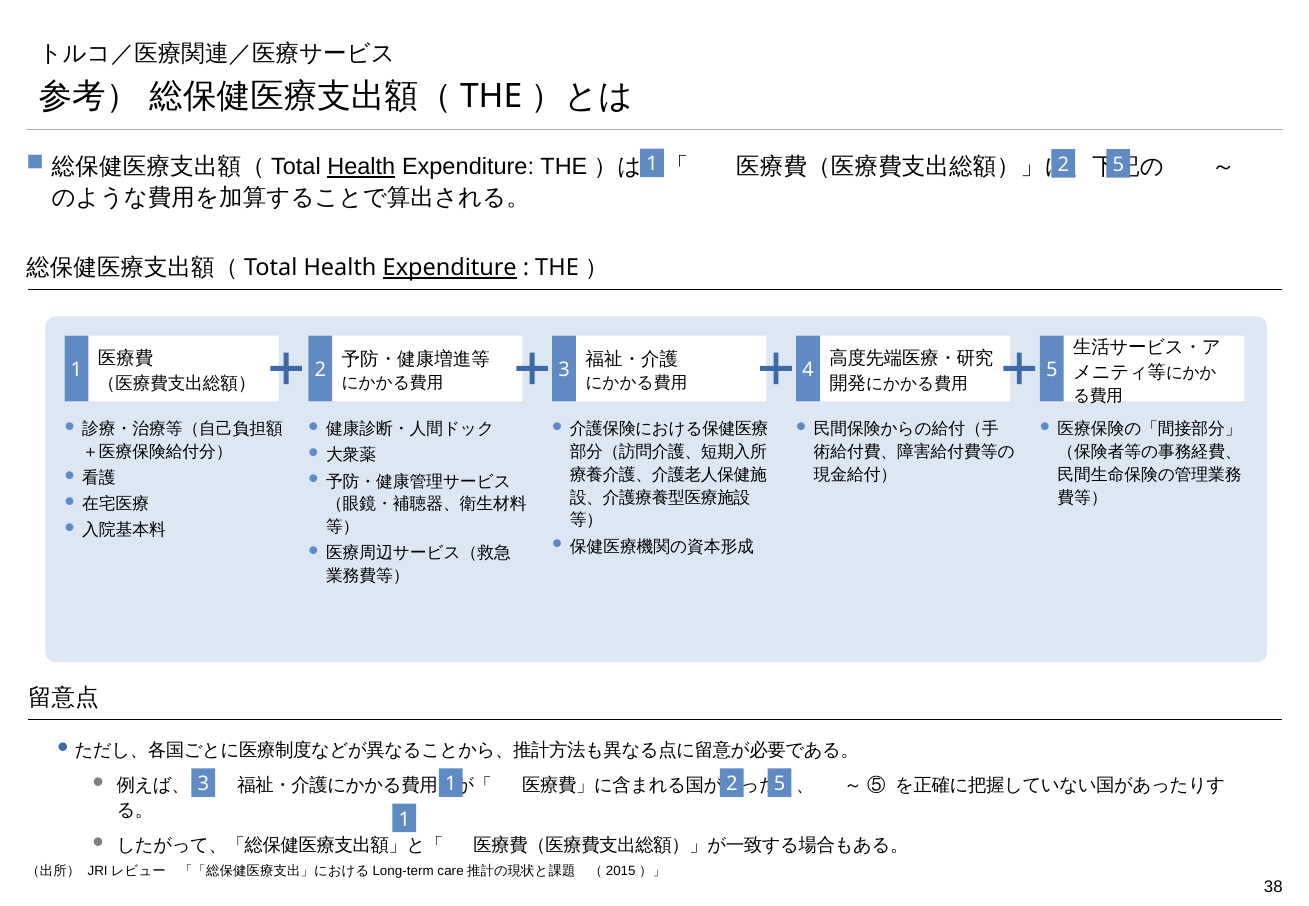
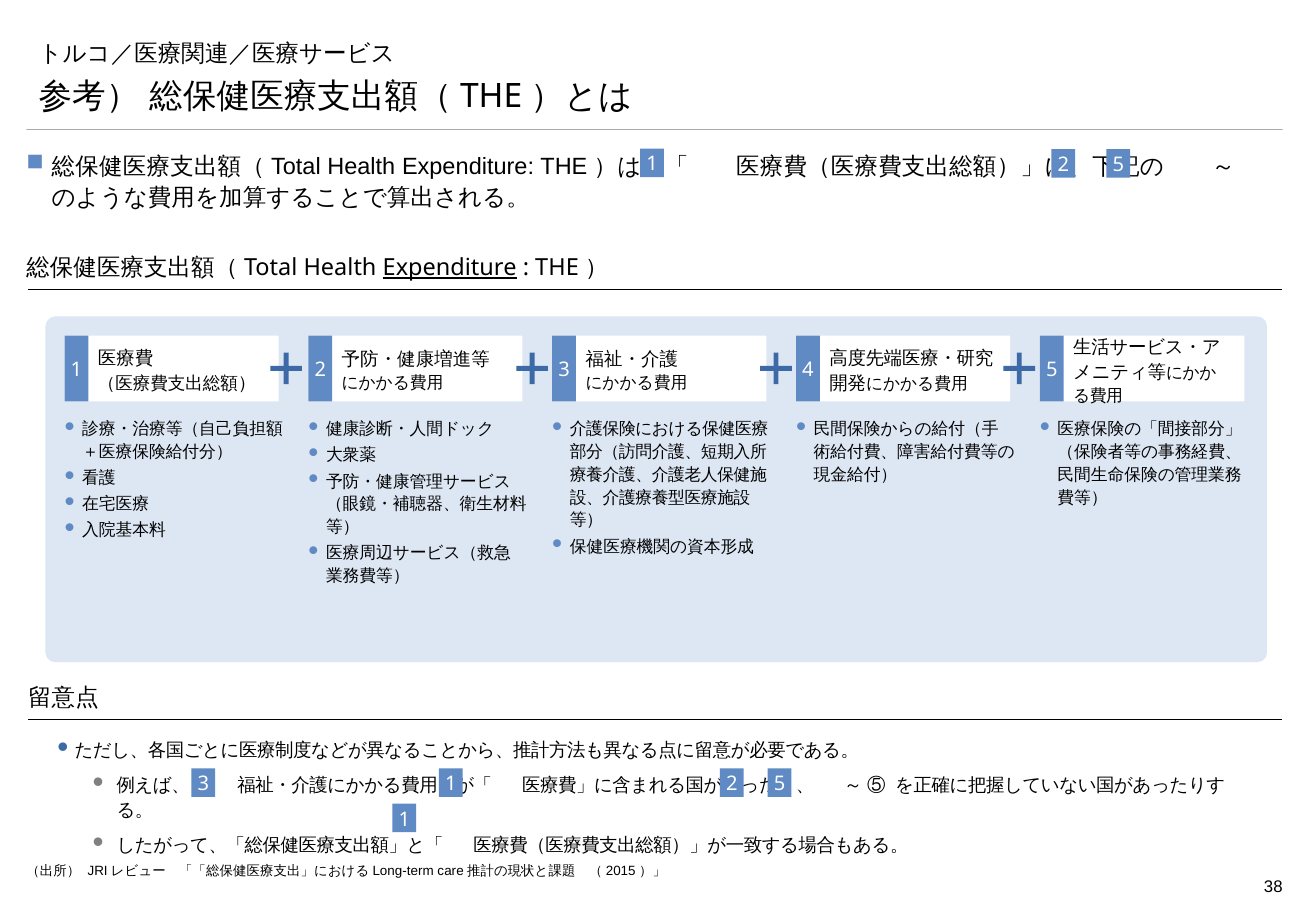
Health at (361, 167) underline: present -> none
